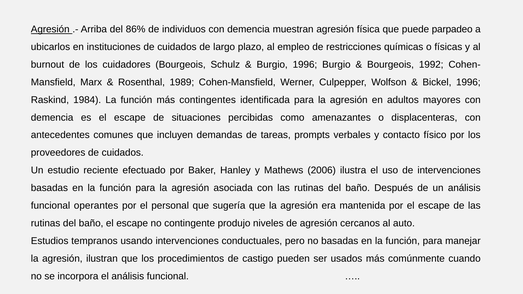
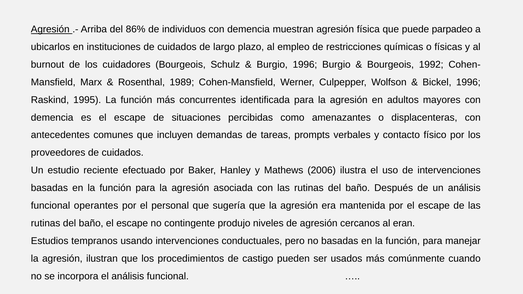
1984: 1984 -> 1995
contingentes: contingentes -> concurrentes
auto: auto -> eran
